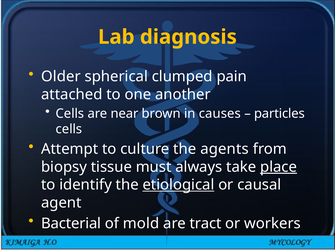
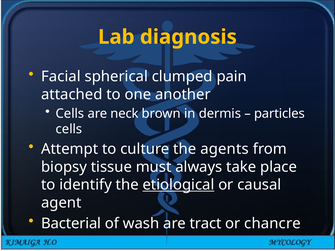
Older: Older -> Facial
near: near -> neck
causes: causes -> dermis
place underline: present -> none
mold: mold -> wash
workers: workers -> chancre
